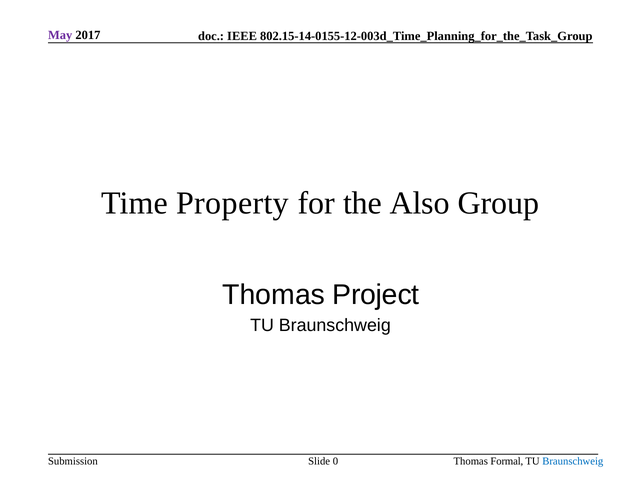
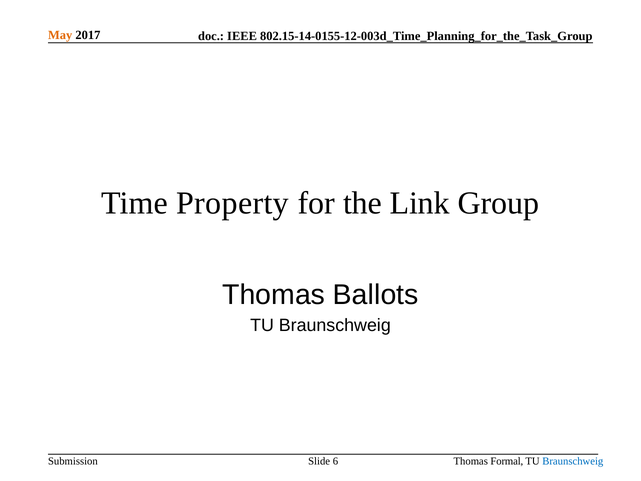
May colour: purple -> orange
Also: Also -> Link
Project: Project -> Ballots
0: 0 -> 6
